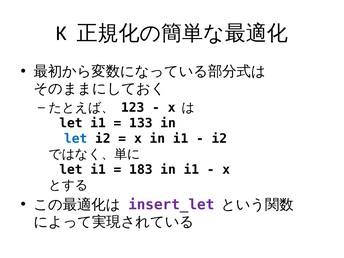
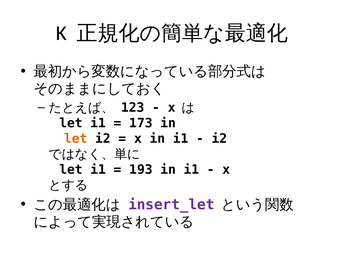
133: 133 -> 173
let at (76, 139) colour: blue -> orange
183: 183 -> 193
